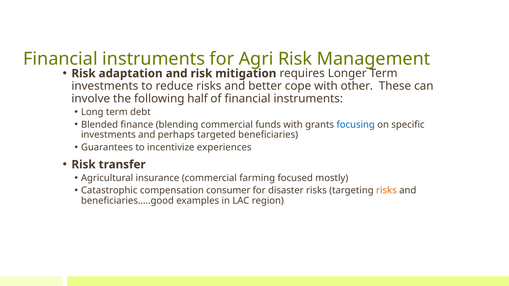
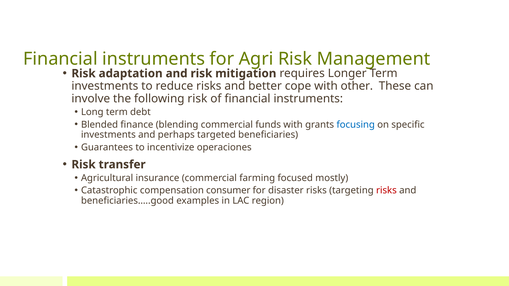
following half: half -> risk
experiences: experiences -> operaciones
risks at (386, 191) colour: orange -> red
